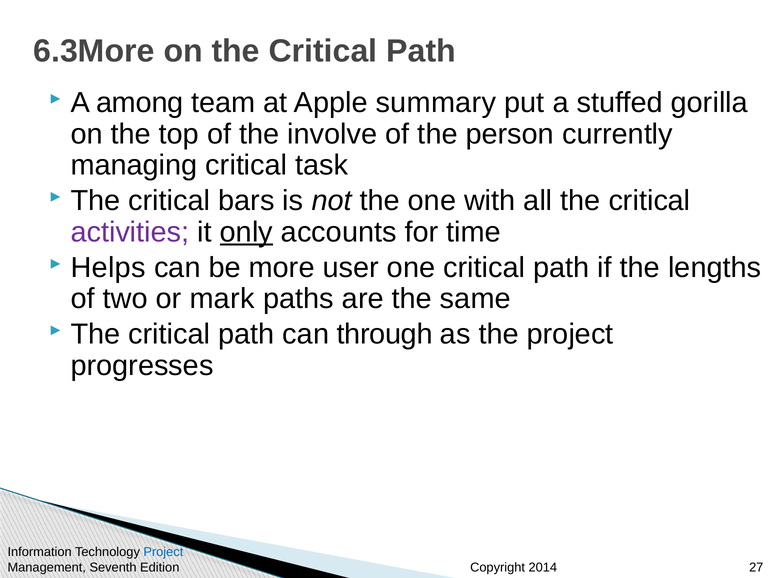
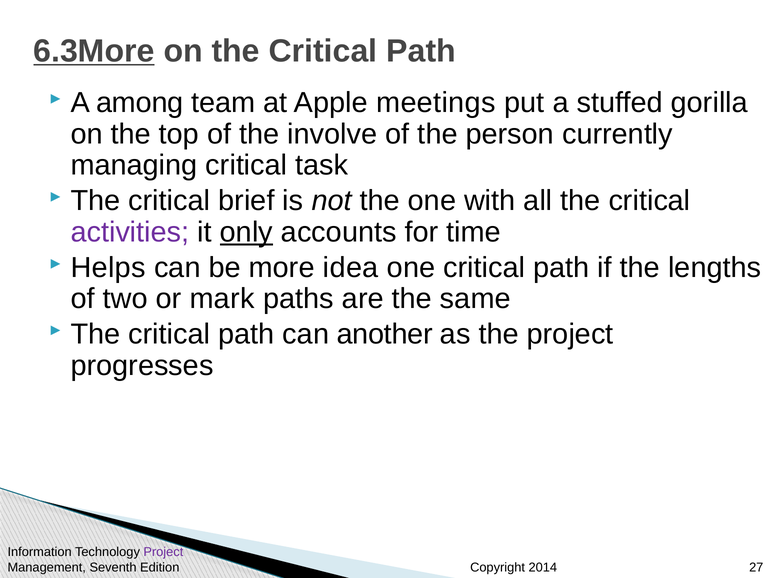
6.3More underline: none -> present
summary: summary -> meetings
bars: bars -> brief
user: user -> idea
through: through -> another
Project at (163, 552) colour: blue -> purple
